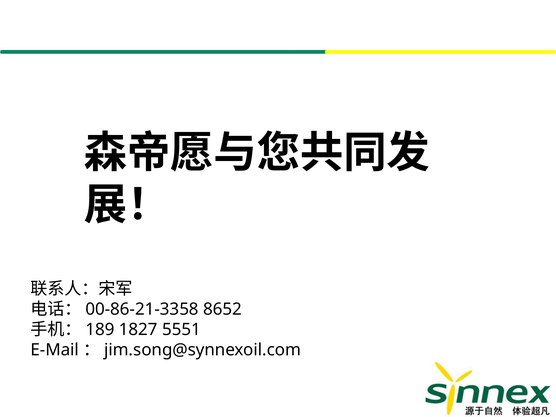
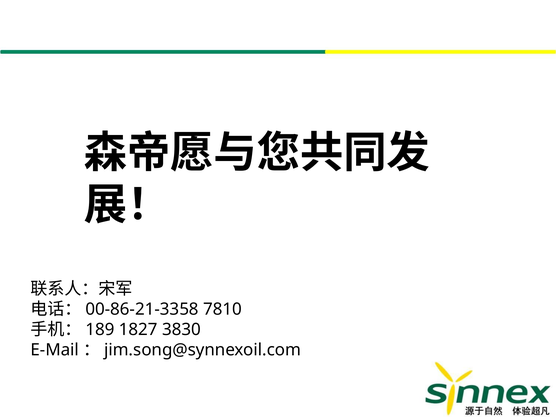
8652: 8652 -> 7810
5551: 5551 -> 3830
